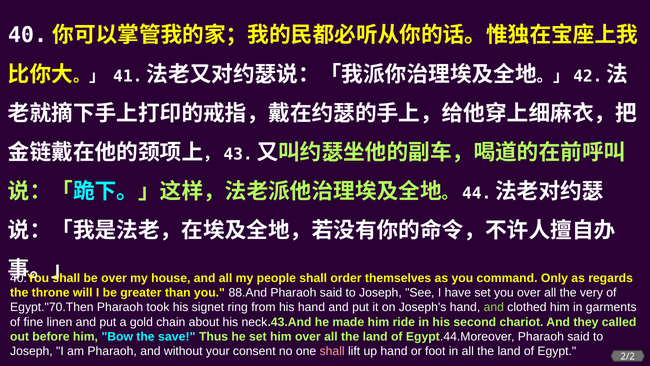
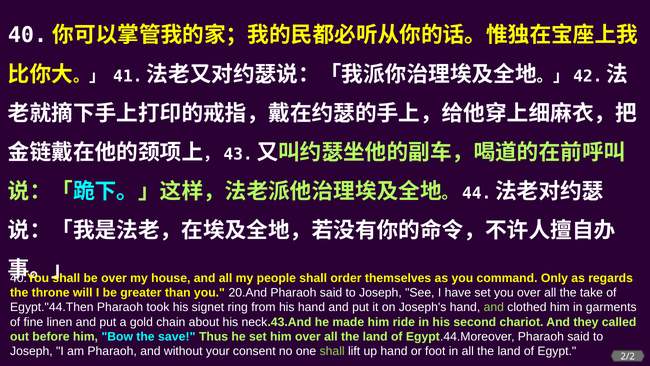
88.And: 88.And -> 20.And
very: very -> take
Egypt."70.Then: Egypt."70.Then -> Egypt."44.Then
shall at (332, 351) colour: pink -> light green
